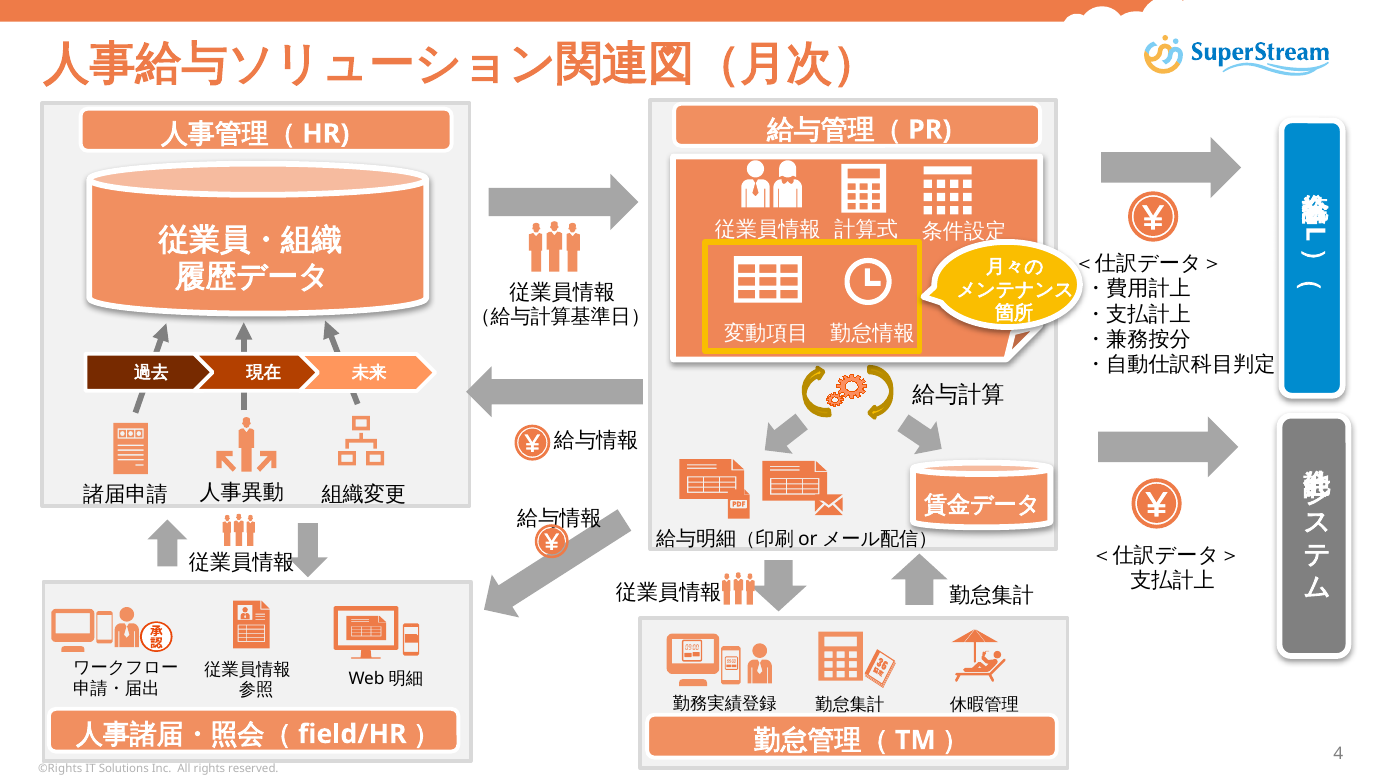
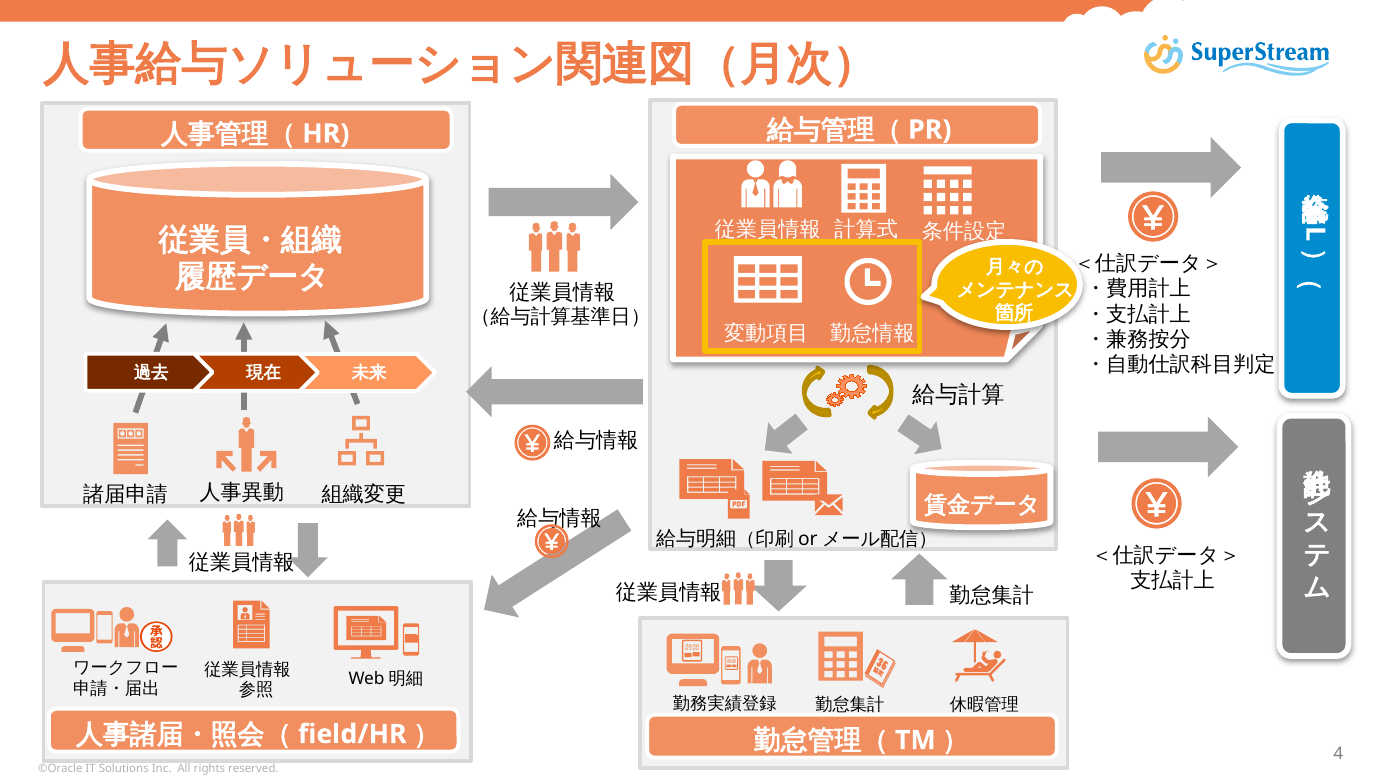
©Rights: ©Rights -> ©Oracle
